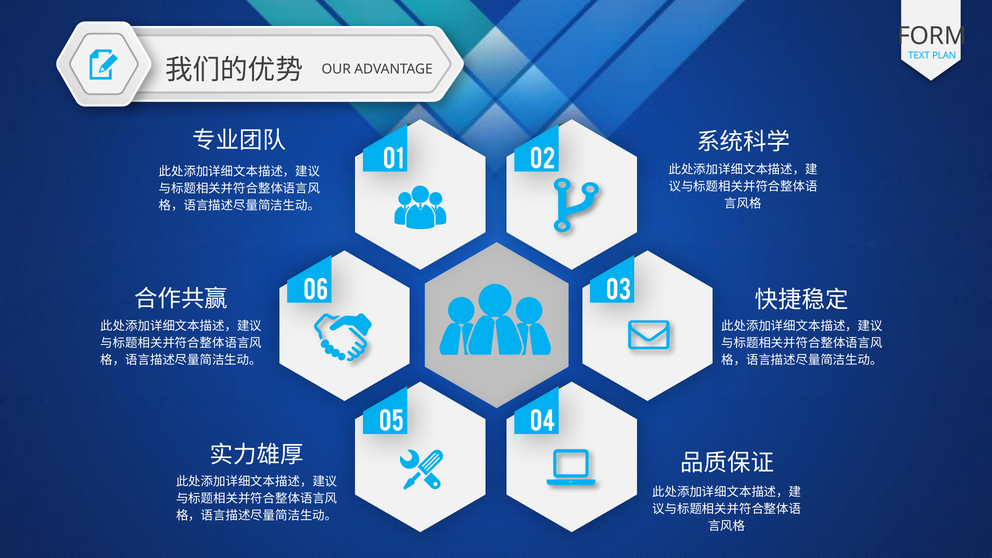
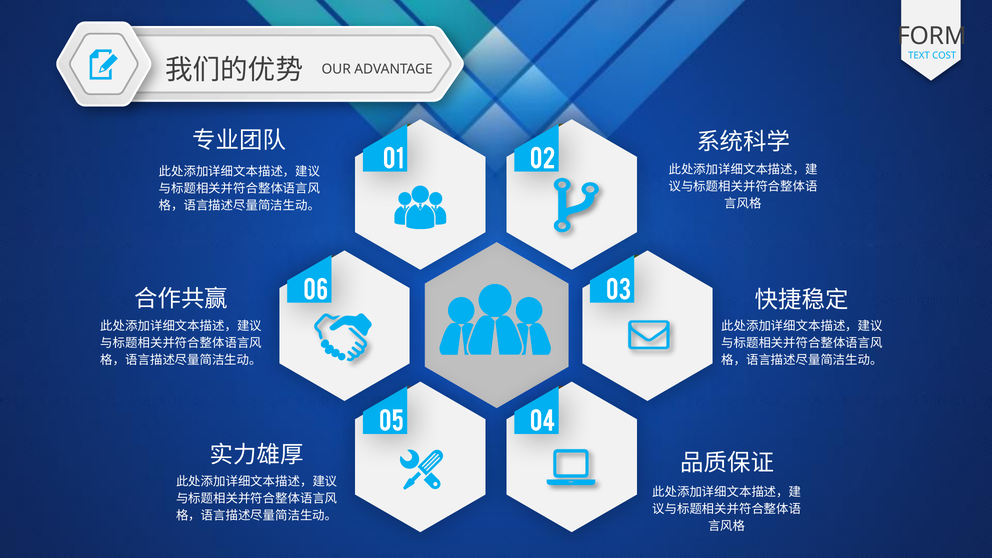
PLAN: PLAN -> COST
